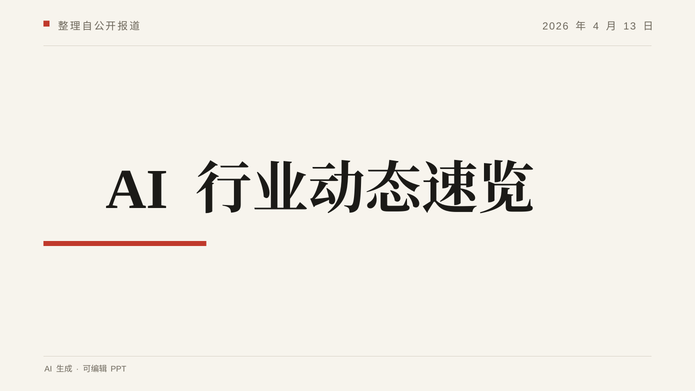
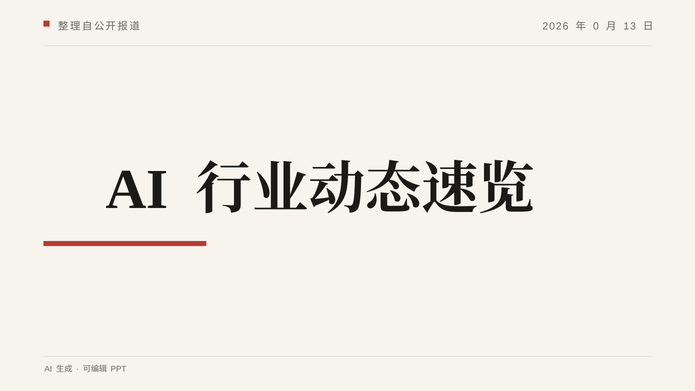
4: 4 -> 0
